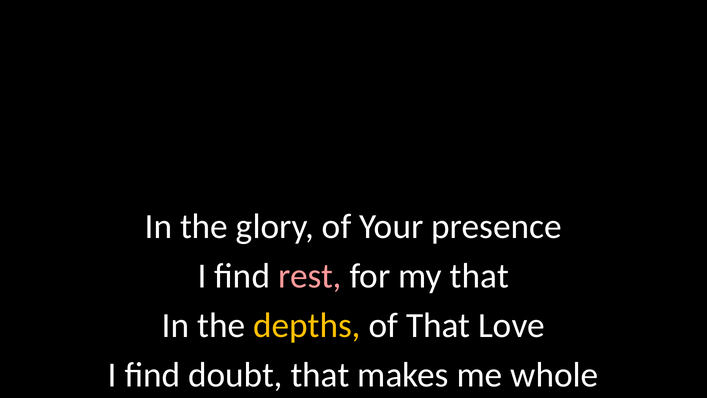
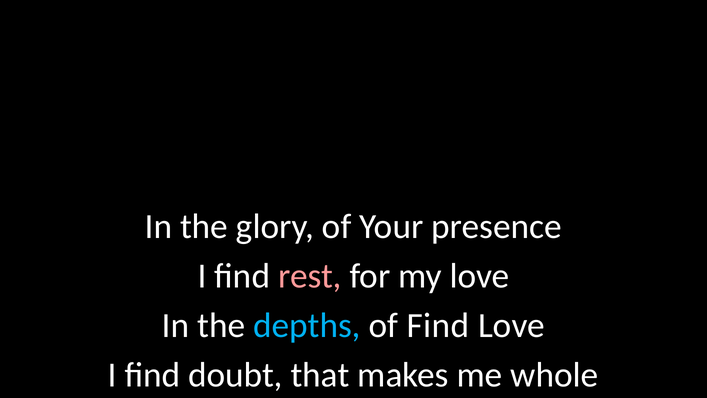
my that: that -> love
depths colour: yellow -> light blue
of That: That -> Find
